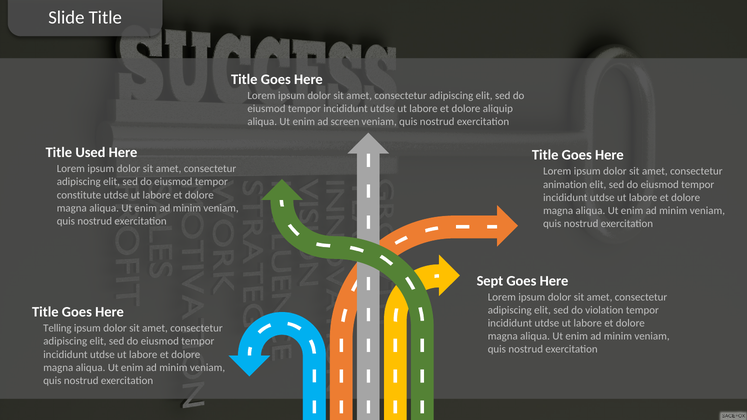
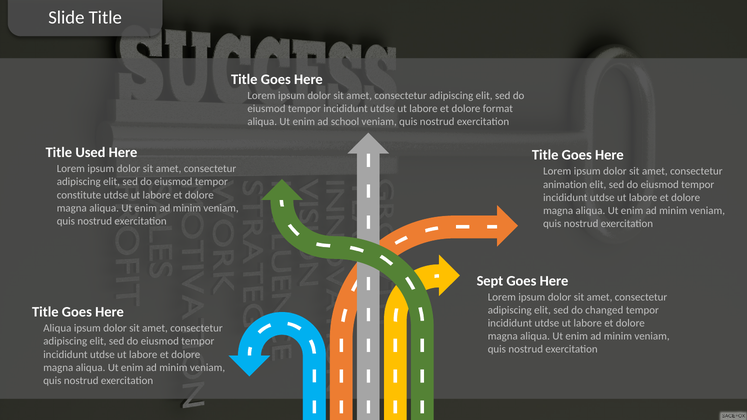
aliquip: aliquip -> format
screen: screen -> school
violation: violation -> changed
Telling at (57, 328): Telling -> Aliqua
